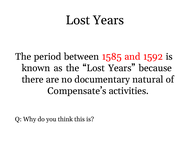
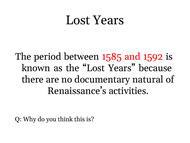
Compensate’s: Compensate’s -> Renaissance’s
